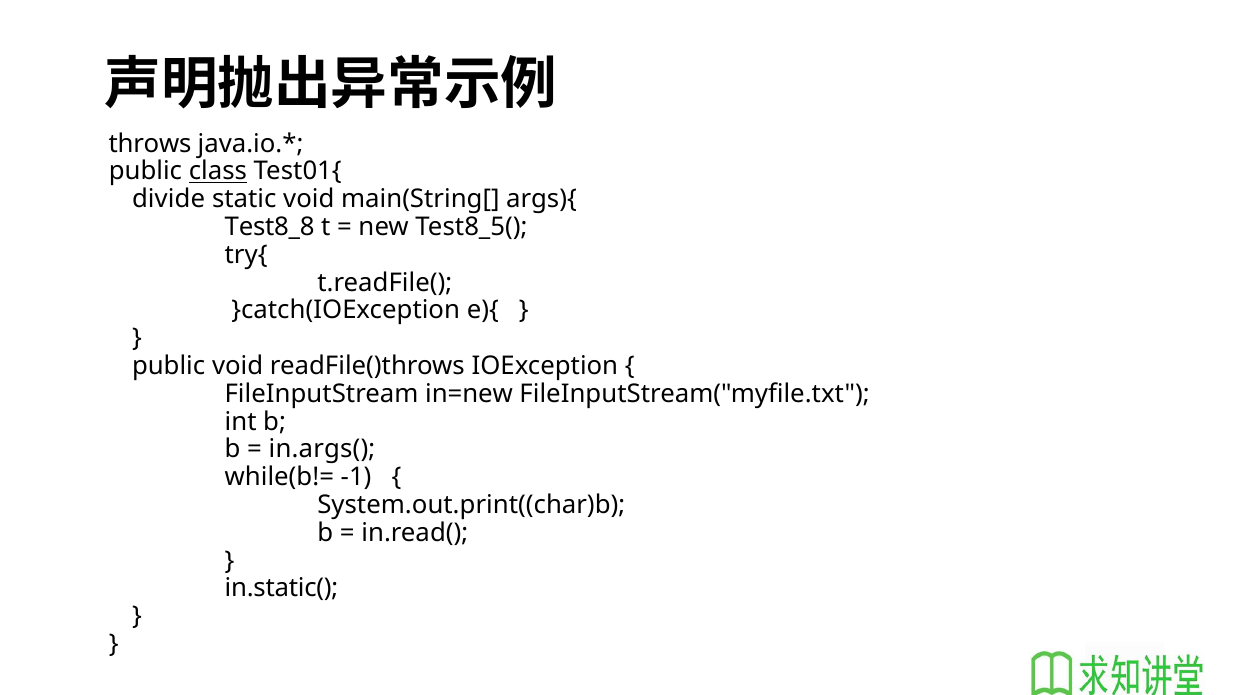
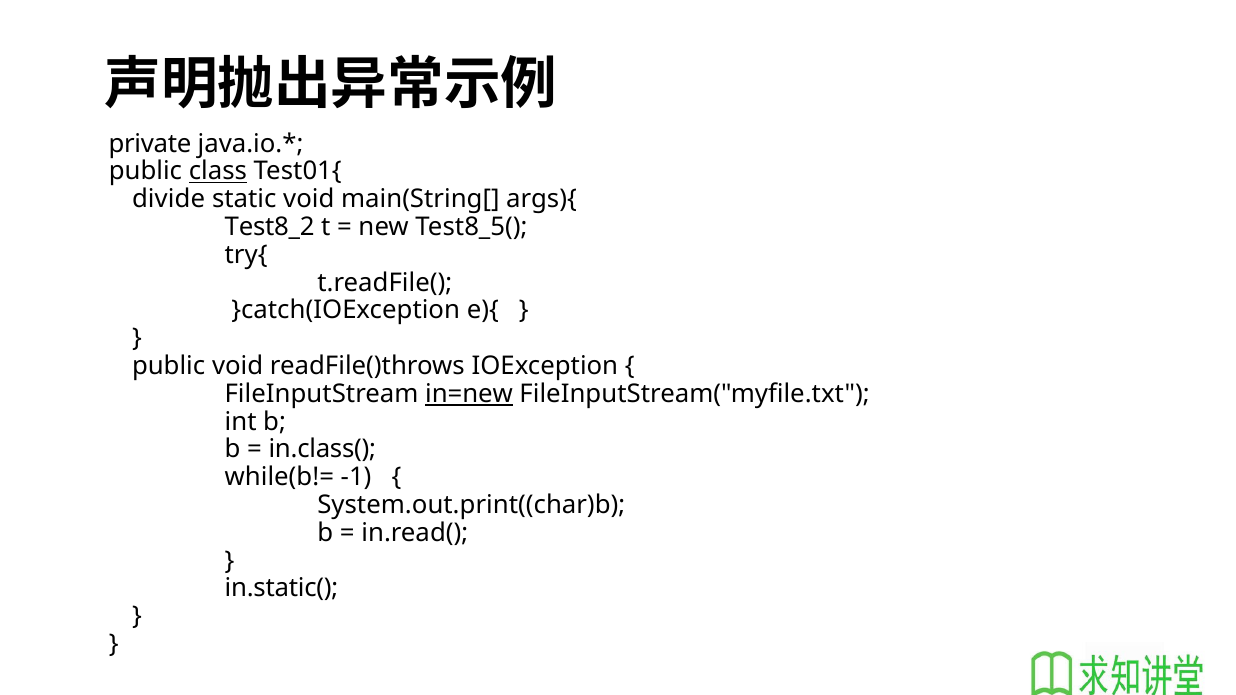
throws: throws -> private
Test8_8: Test8_8 -> Test8_2
in=new underline: none -> present
in.args(: in.args( -> in.class(
